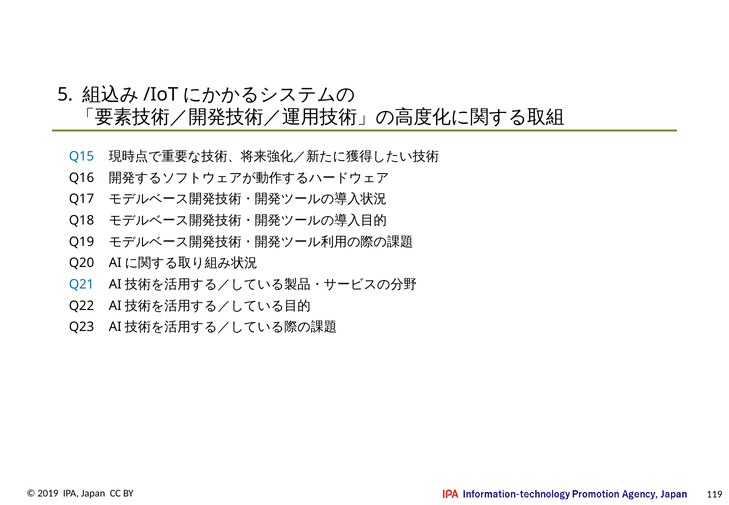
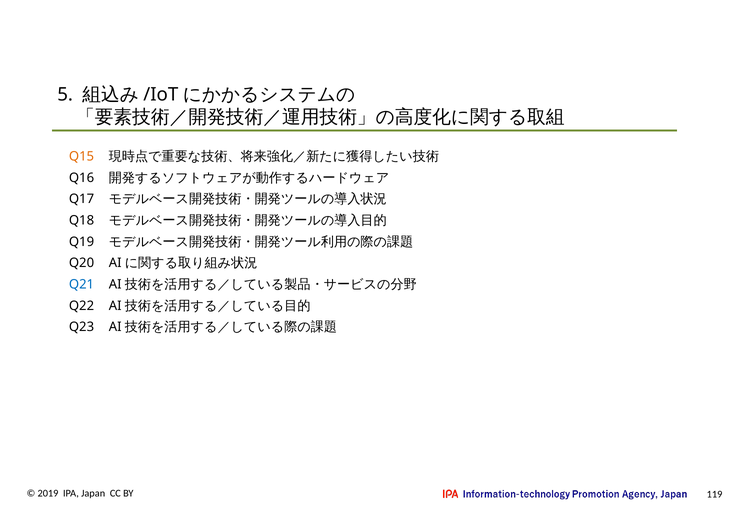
Q15 colour: blue -> orange
